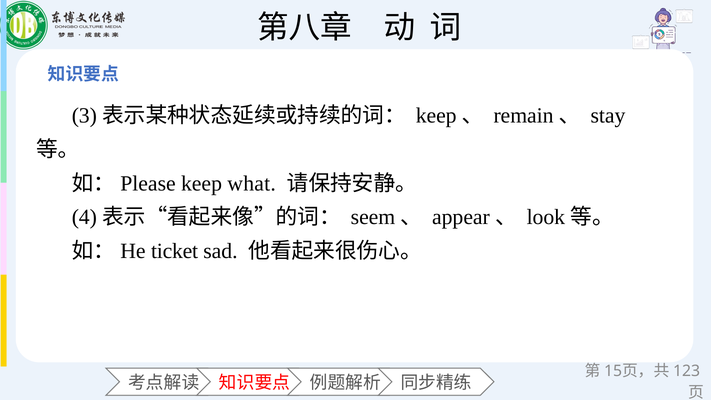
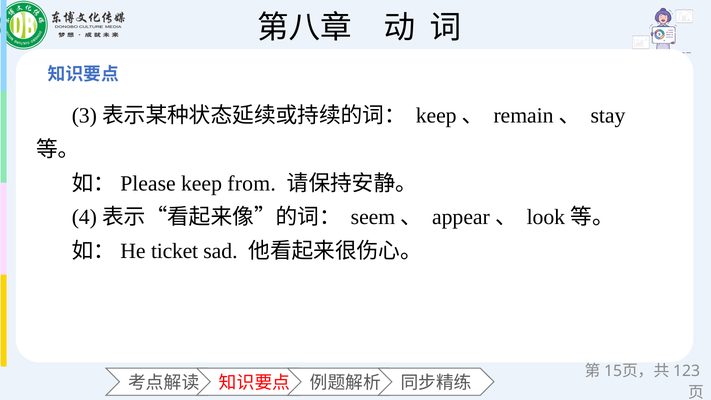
what: what -> from
